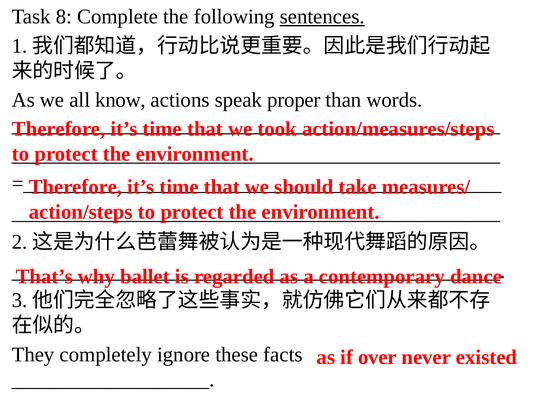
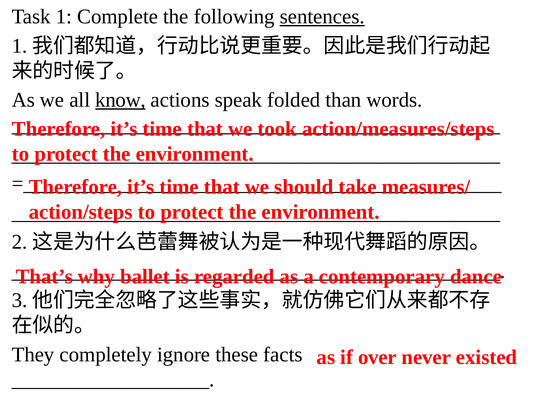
Task 8: 8 -> 1
know underline: none -> present
proper: proper -> folded
